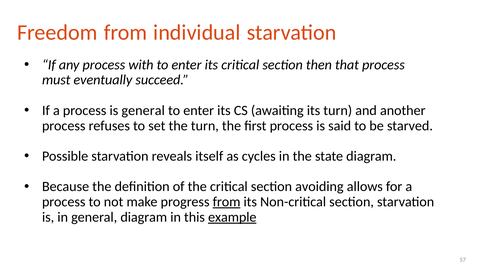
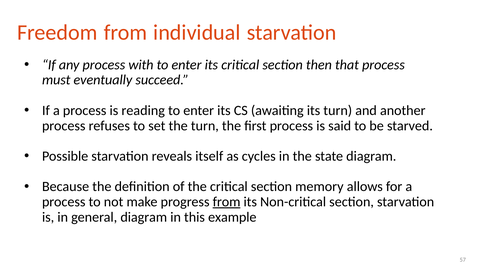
is general: general -> reading
avoiding: avoiding -> memory
example underline: present -> none
